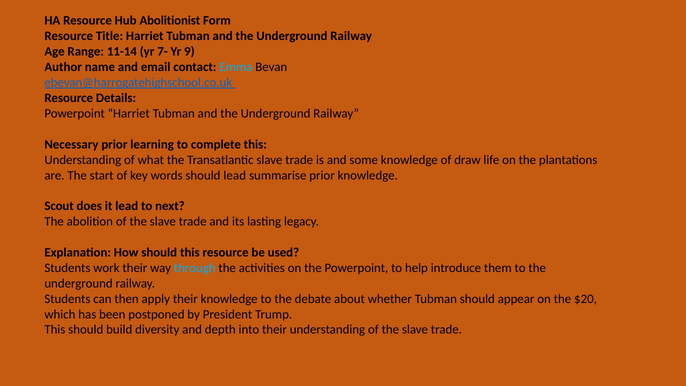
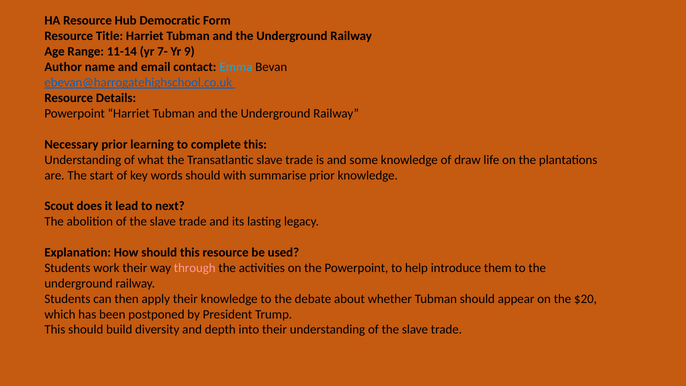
Abolitionist: Abolitionist -> Democratic
should lead: lead -> with
through colour: light blue -> pink
